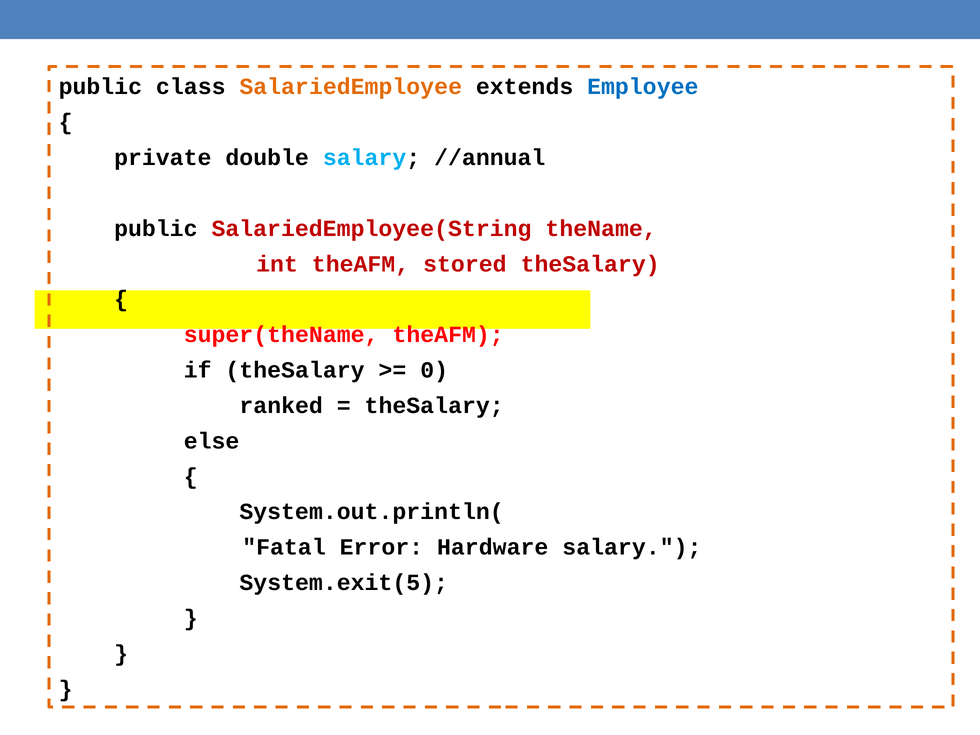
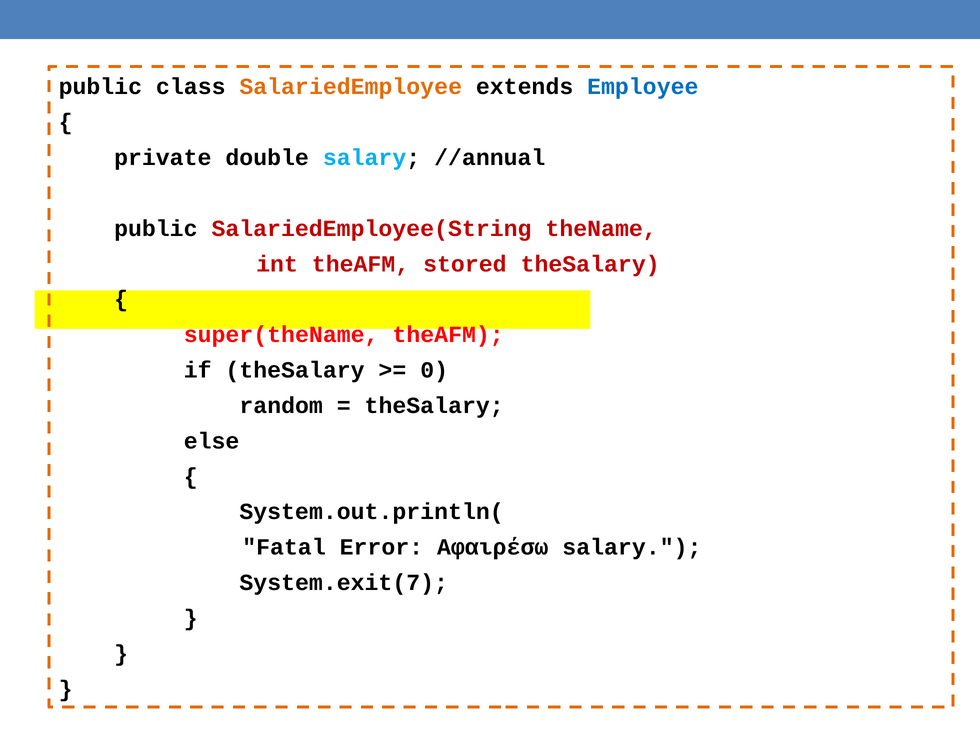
ranked: ranked -> random
Hardware: Hardware -> Αφαιρέσω
System.exit(5: System.exit(5 -> System.exit(7
